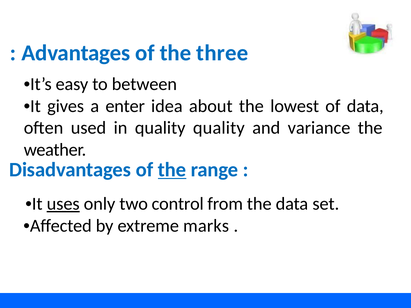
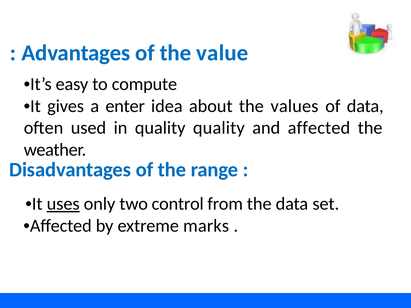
three: three -> value
between: between -> compute
lowest: lowest -> values
and variance: variance -> affected
the at (172, 170) underline: present -> none
